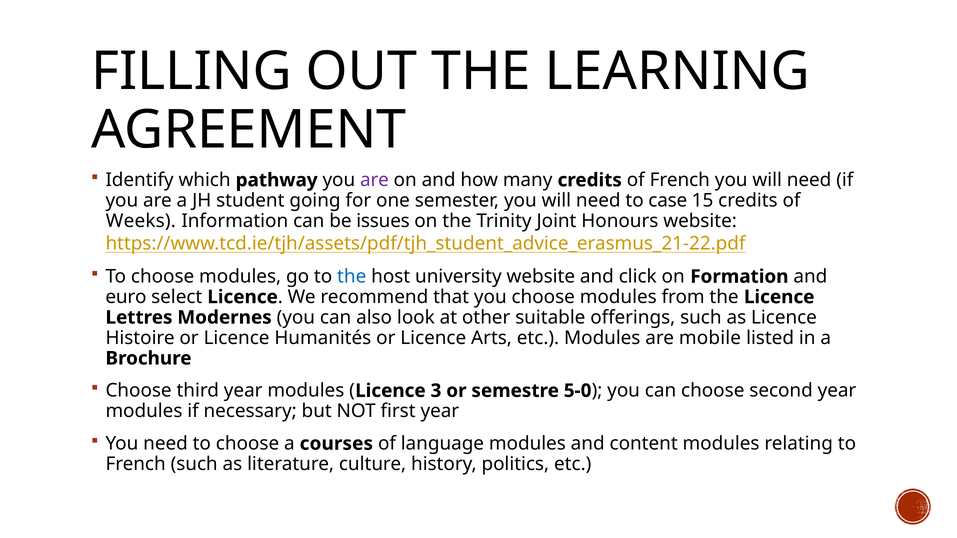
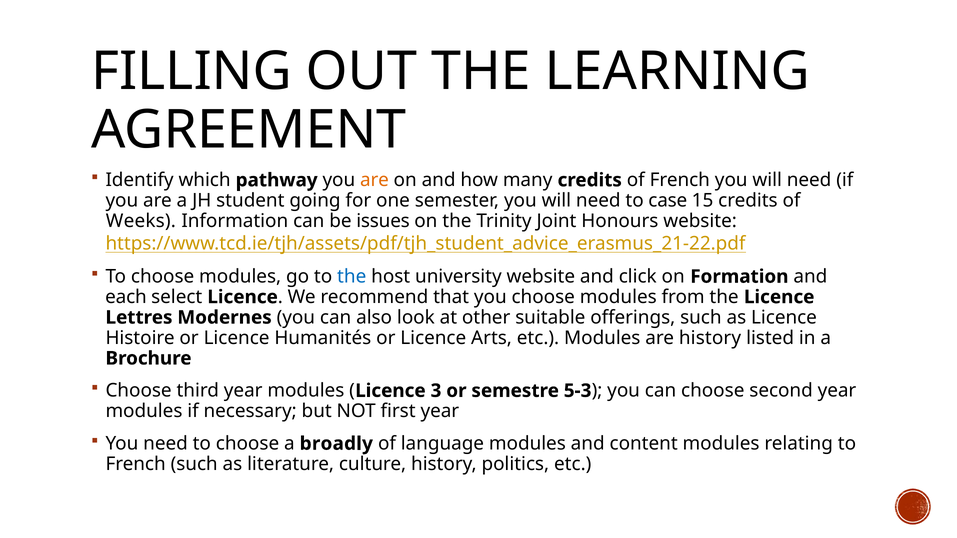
are at (374, 180) colour: purple -> orange
euro: euro -> each
are mobile: mobile -> history
5-0: 5-0 -> 5-3
courses: courses -> broadly
